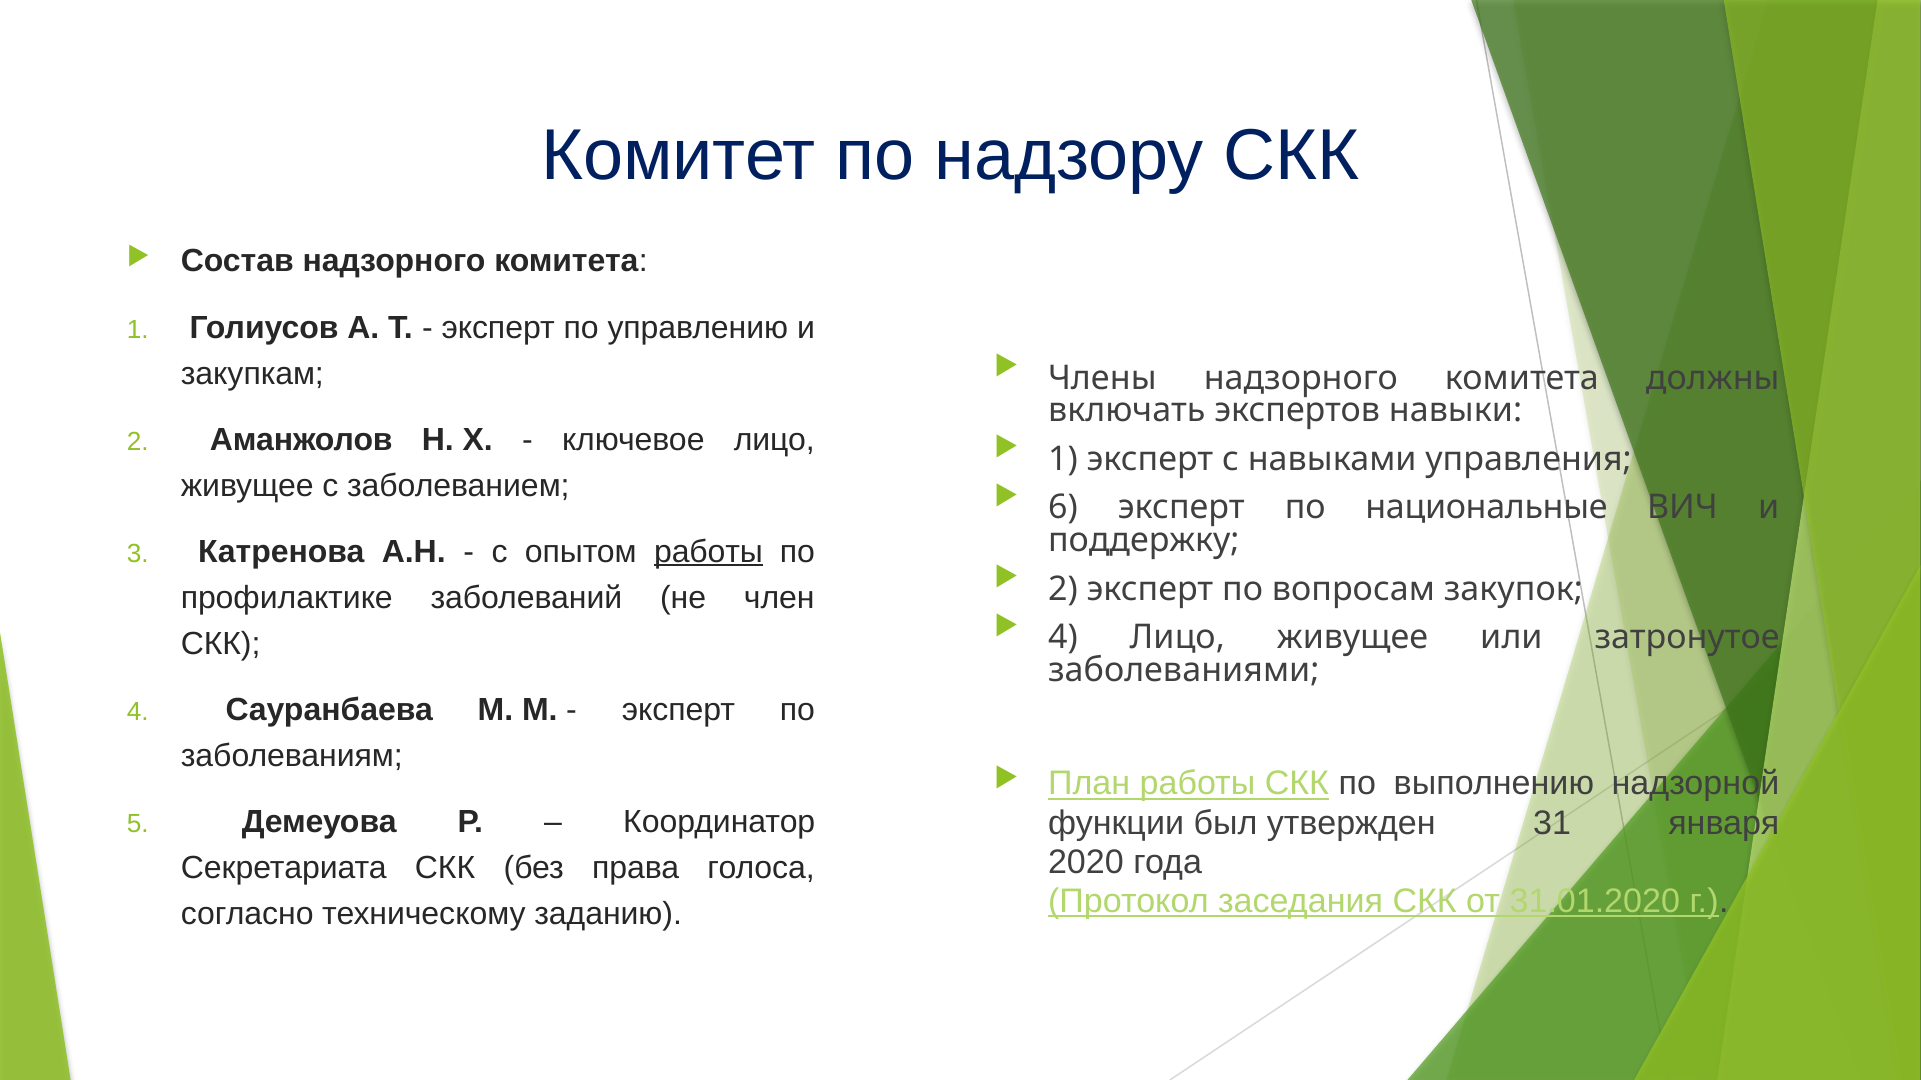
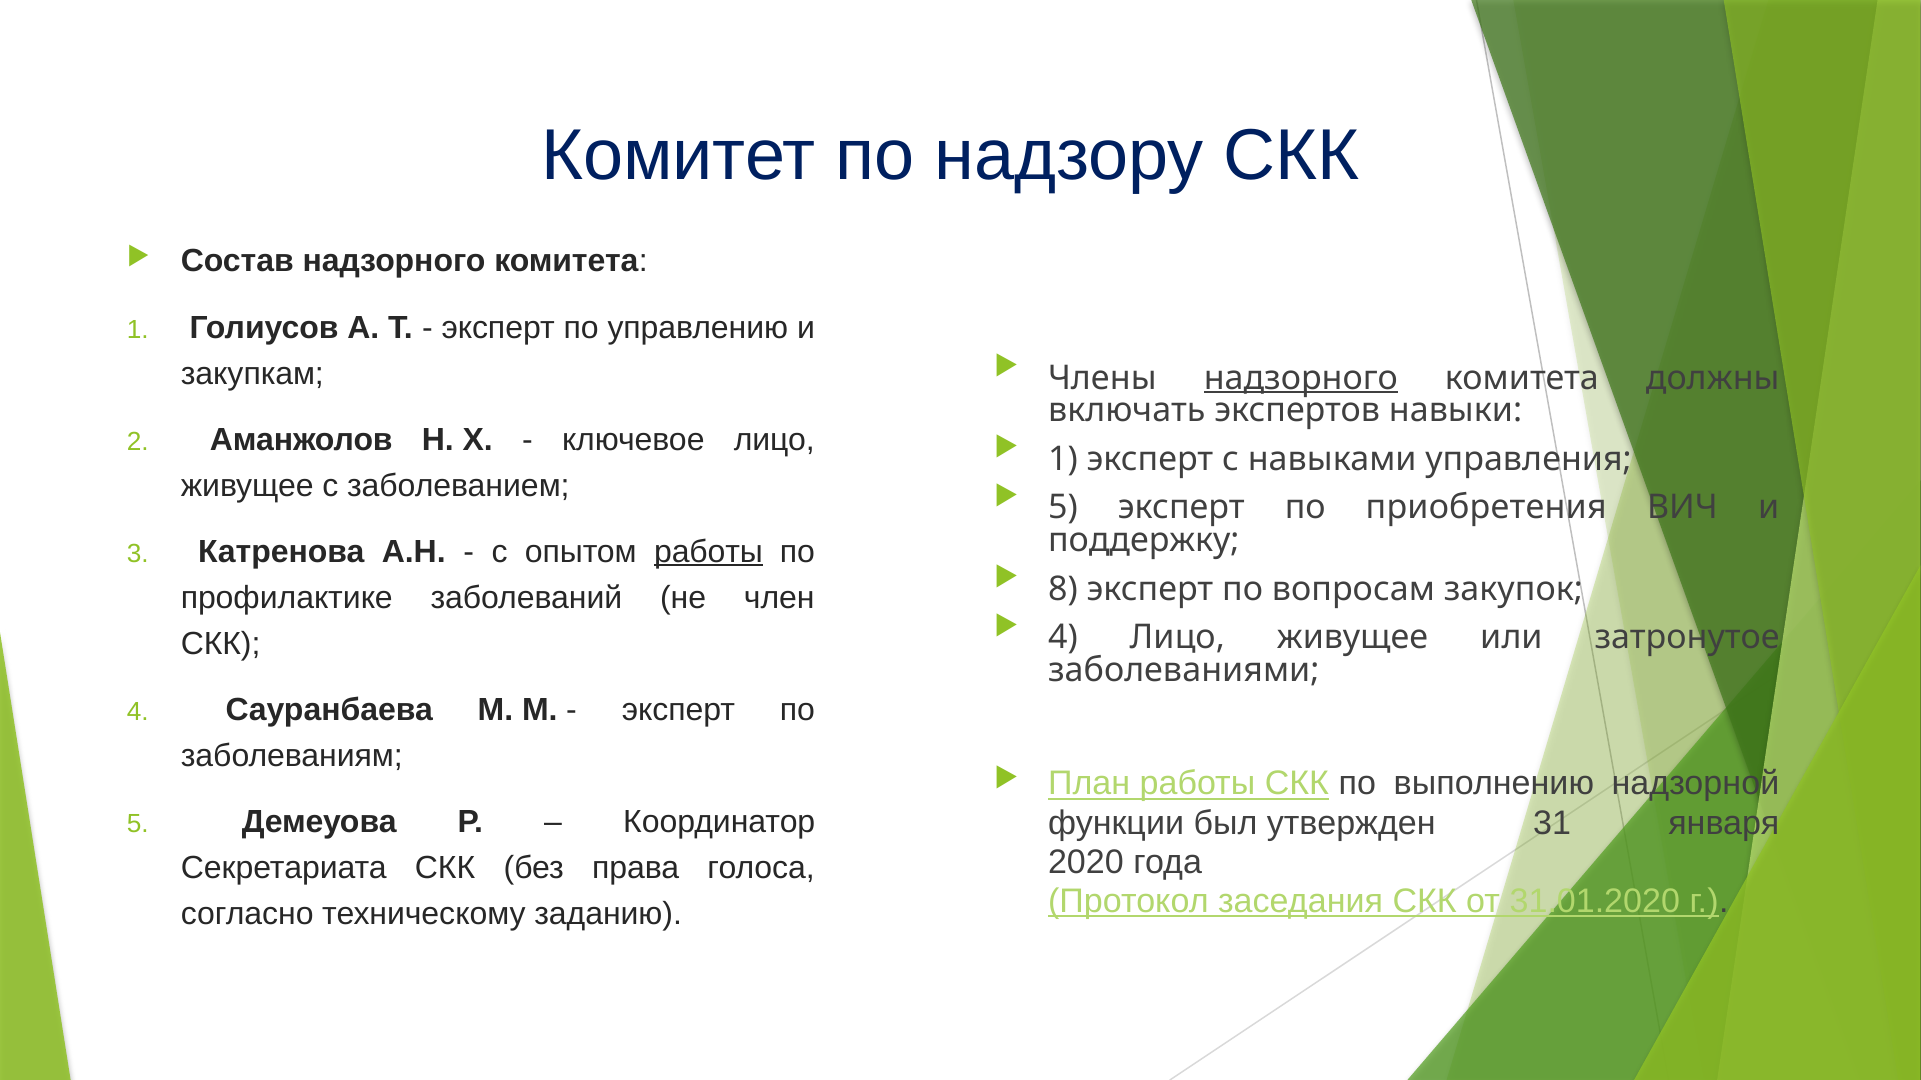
надзорного at (1301, 378) underline: none -> present
6 at (1063, 508): 6 -> 5
национальные: национальные -> приобретения
2 at (1063, 589): 2 -> 8
